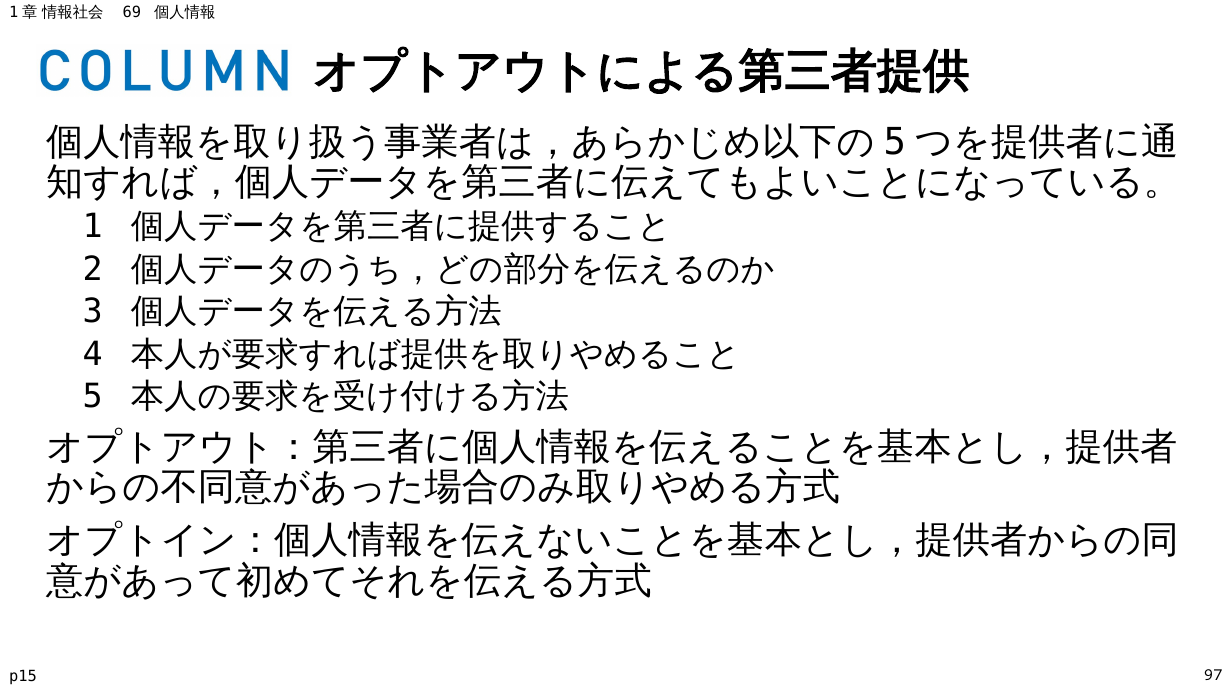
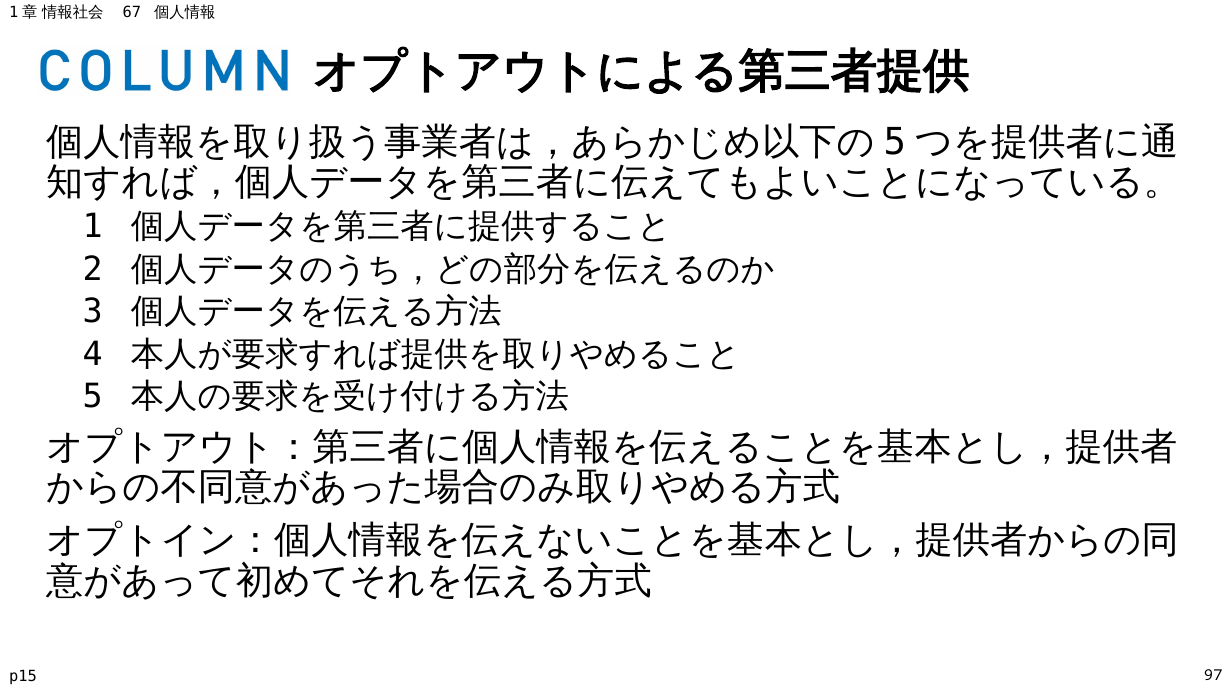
69: 69 -> 67
